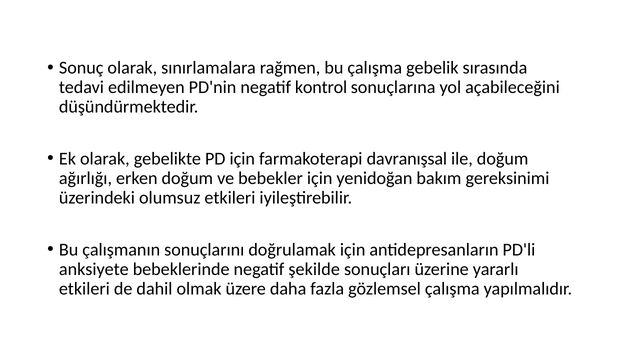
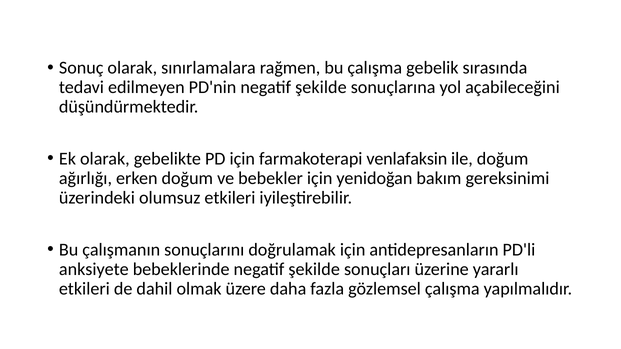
PD'nin negatif kontrol: kontrol -> şekilde
davranışsal: davranışsal -> venlafaksin
